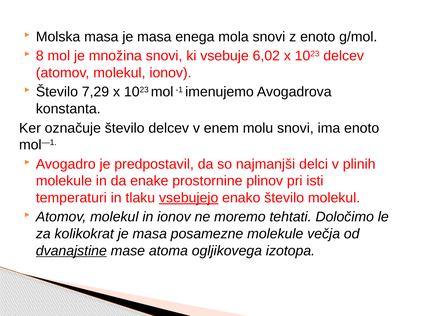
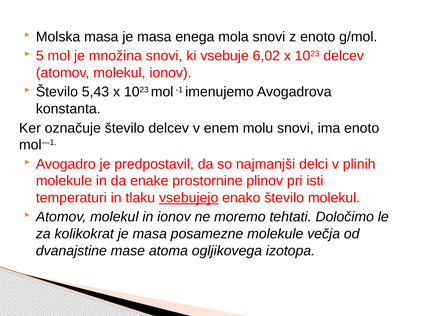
8: 8 -> 5
7,29: 7,29 -> 5,43
dvanajstine underline: present -> none
